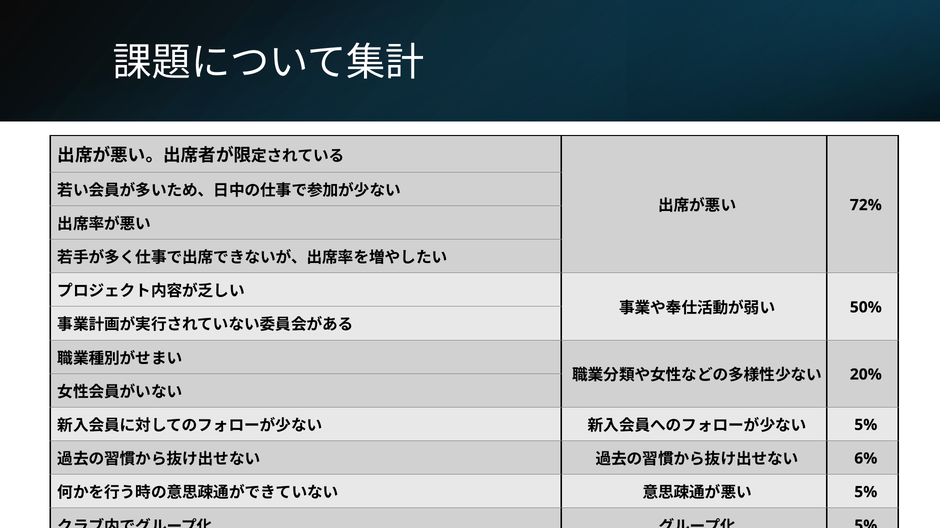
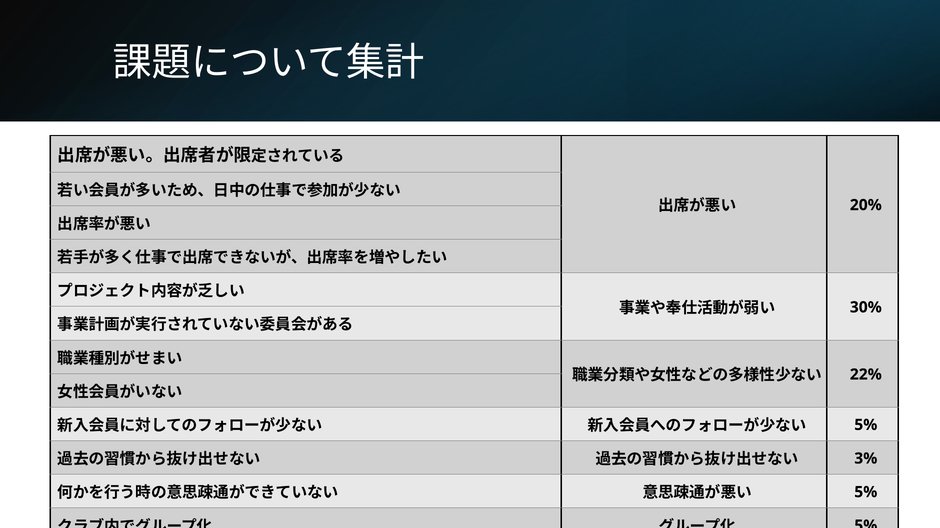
72%: 72% -> 20%
50%: 50% -> 30%
20%: 20% -> 22%
6%: 6% -> 3%
